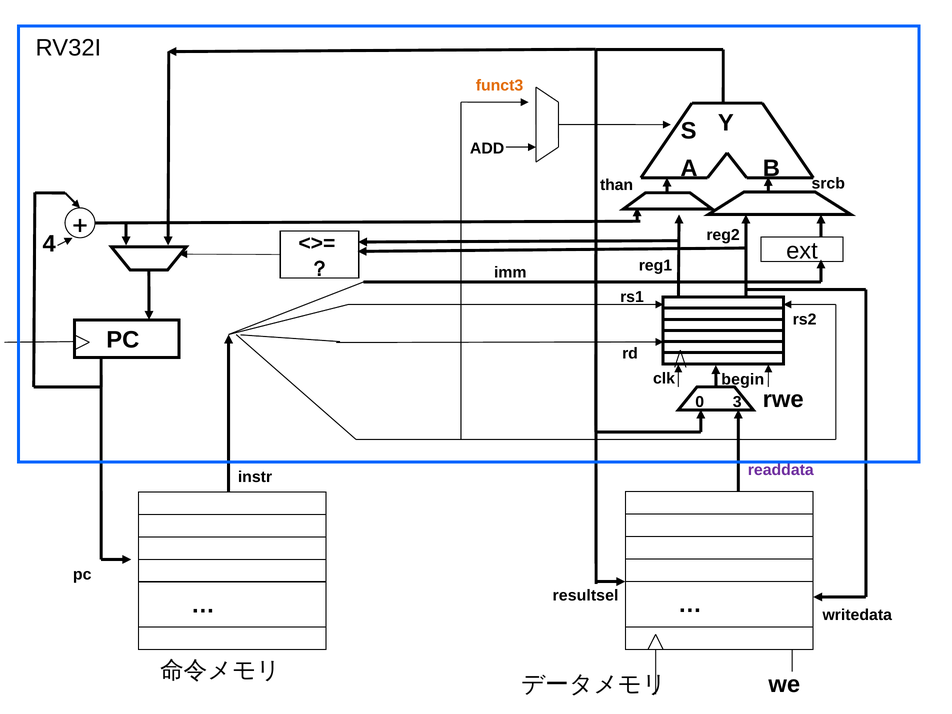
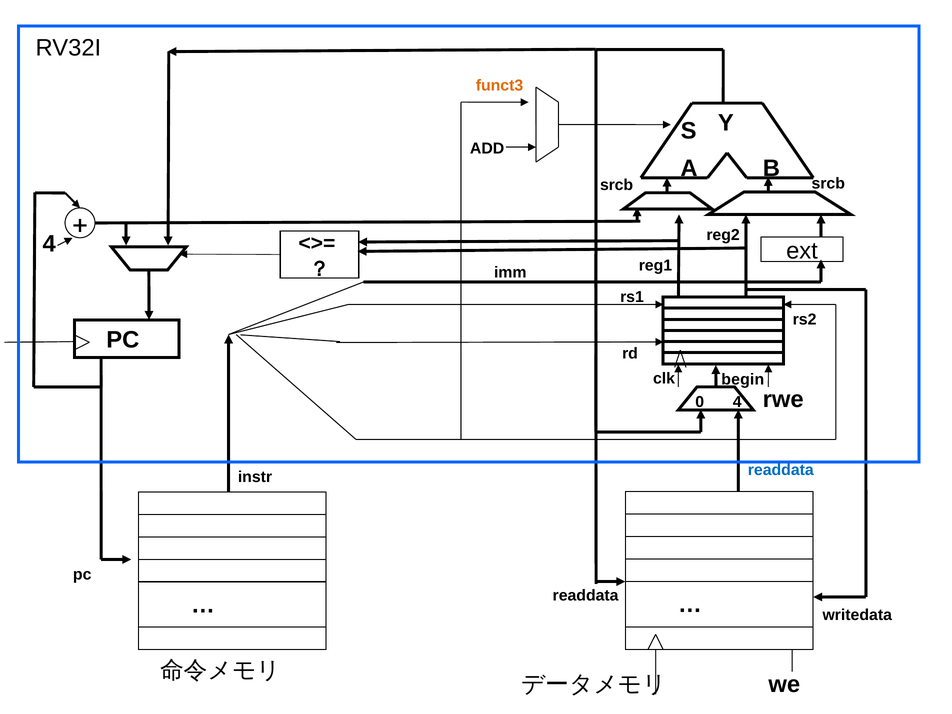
than at (617, 185): than -> srcb
0 3: 3 -> 4
readdata at (781, 470) colour: purple -> blue
resultsel at (586, 596): resultsel -> readdata
